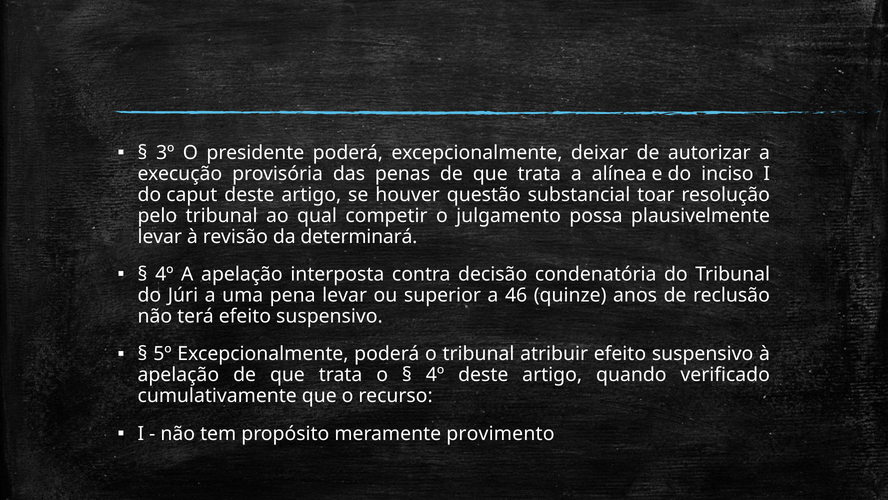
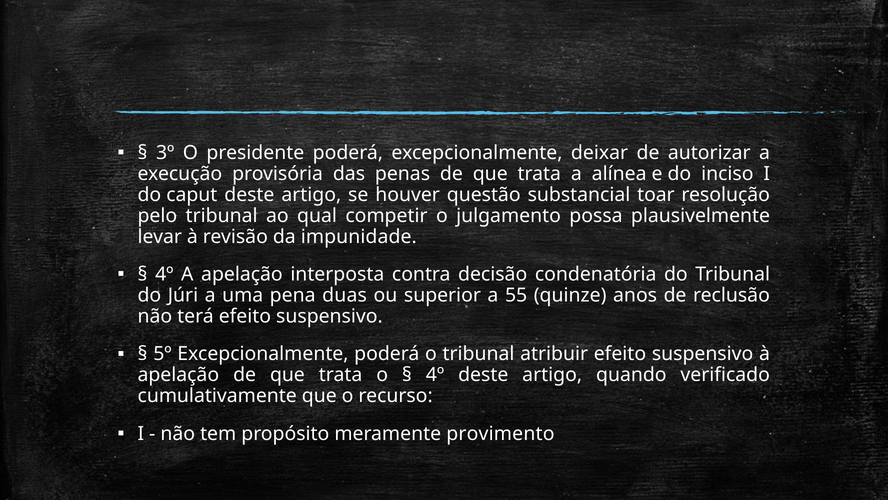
determinará: determinará -> impunidade
pena levar: levar -> duas
46: 46 -> 55
